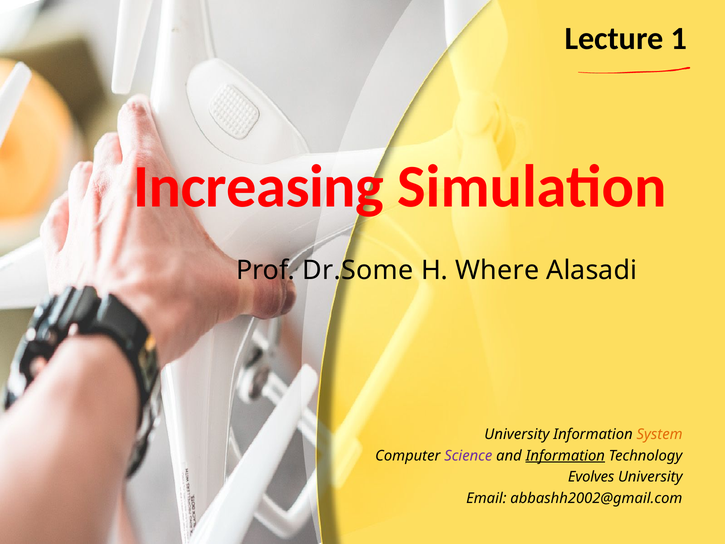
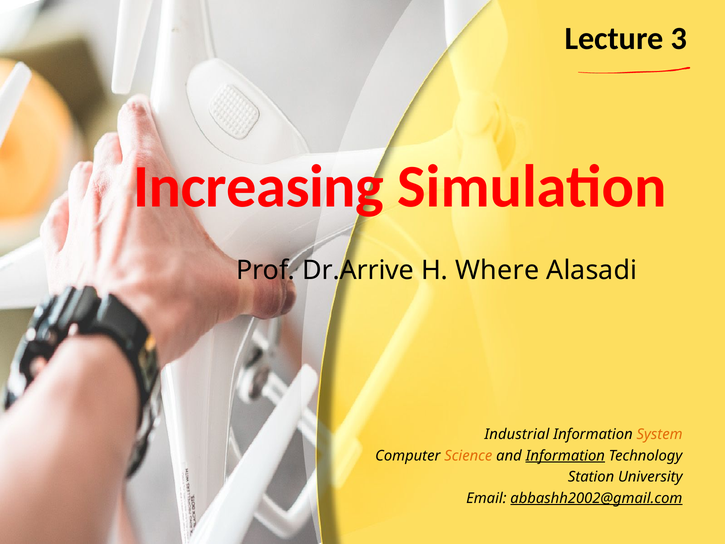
1: 1 -> 3
Dr.Some: Dr.Some -> Dr.Arrive
University at (517, 434): University -> Industrial
Science colour: purple -> orange
Evolves: Evolves -> Station
abbashh2002@gmail.com underline: none -> present
